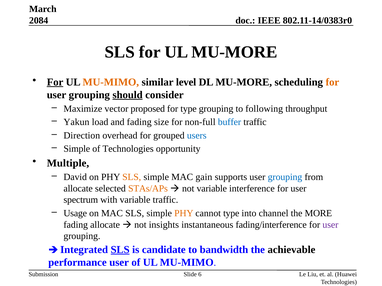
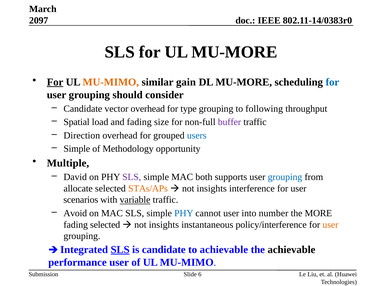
2084: 2084 -> 2097
level: level -> gain
for at (332, 82) colour: orange -> blue
should underline: present -> none
Maximize at (83, 109): Maximize -> Candidate
vector proposed: proposed -> overhead
Yakun: Yakun -> Spatial
buffer colour: blue -> purple
of Technologies: Technologies -> Methodology
SLS at (132, 177) colour: orange -> purple
gain: gain -> both
variable at (212, 189): variable -> insights
spectrum: spectrum -> scenarios
variable at (135, 200) underline: none -> present
Usage: Usage -> Avoid
PHY at (184, 214) colour: orange -> blue
cannot type: type -> user
channel: channel -> number
fading allocate: allocate -> selected
fading/interference: fading/interference -> policy/interference
user at (330, 225) colour: purple -> orange
to bandwidth: bandwidth -> achievable
